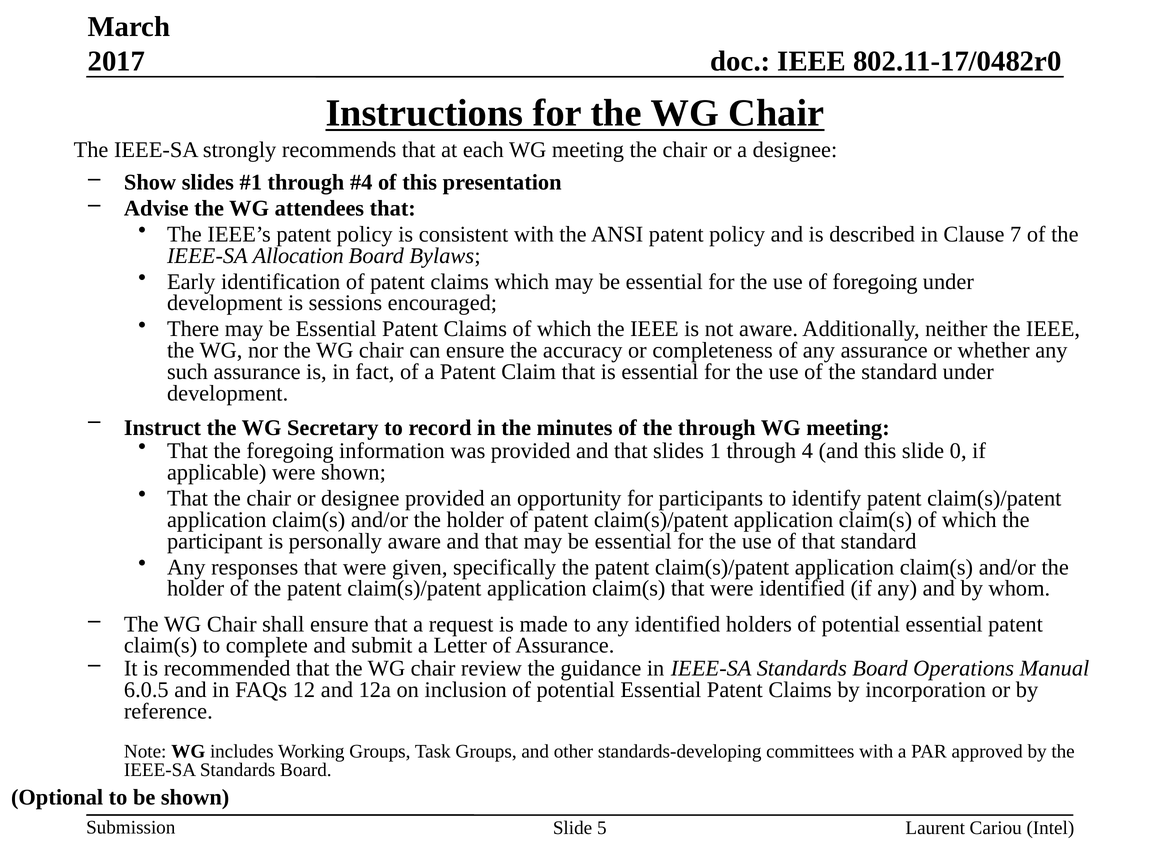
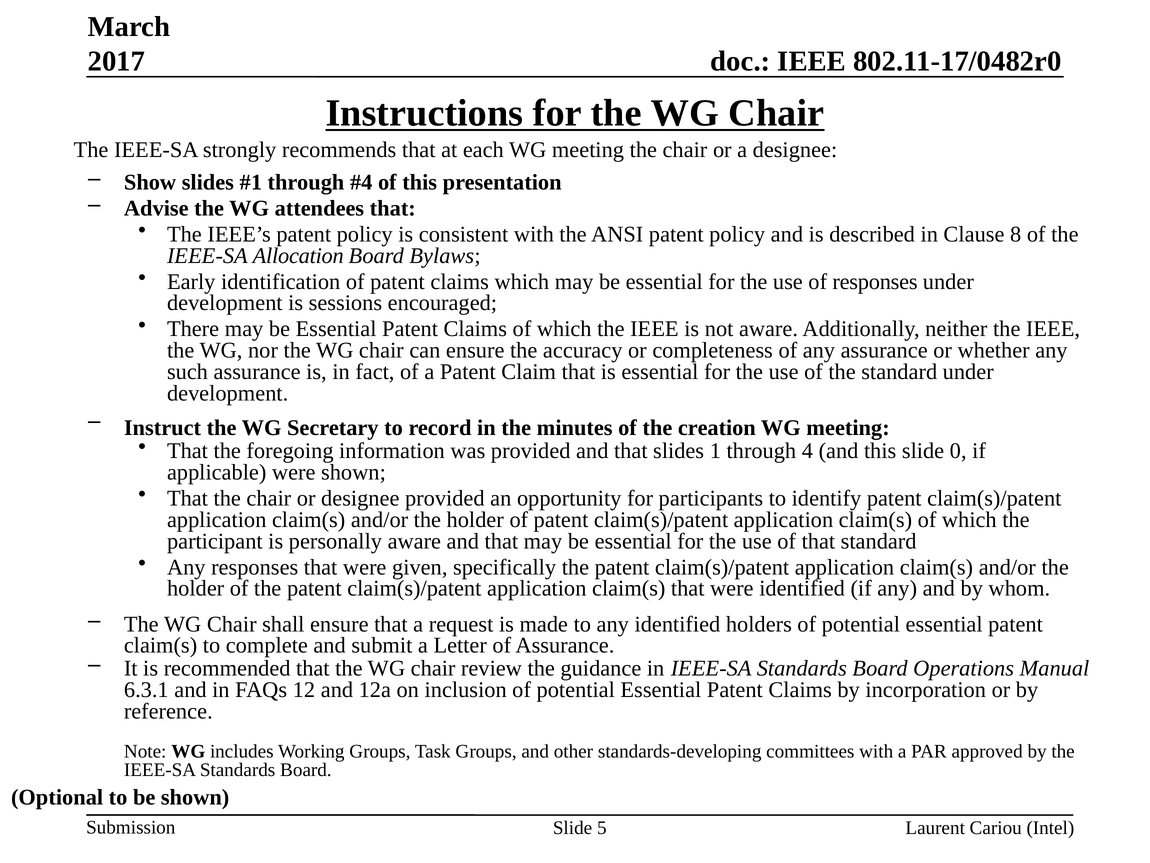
7: 7 -> 8
of foregoing: foregoing -> responses
the through: through -> creation
6.0.5: 6.0.5 -> 6.3.1
